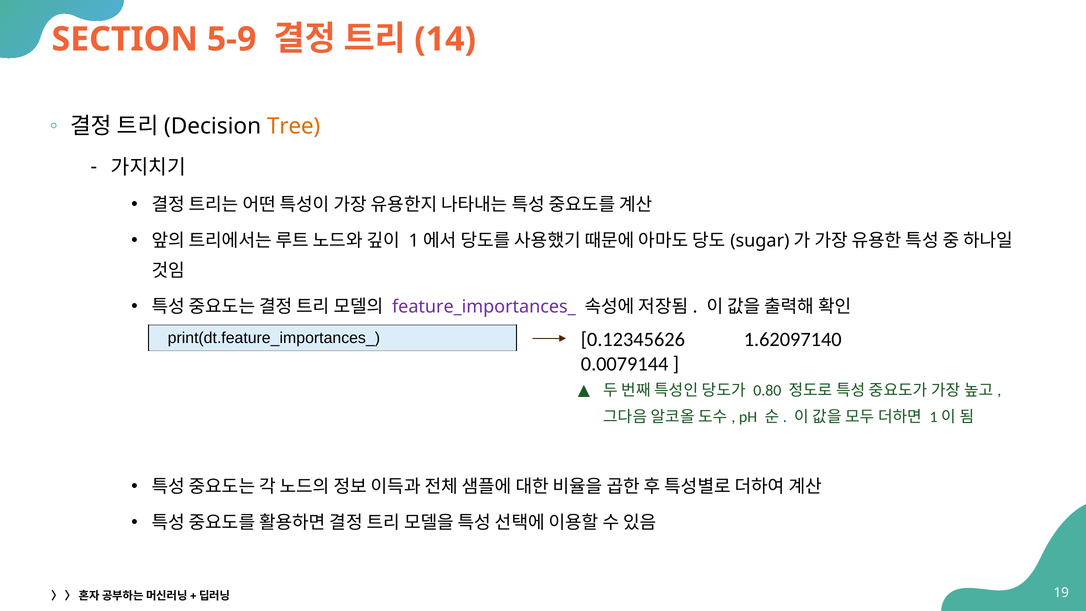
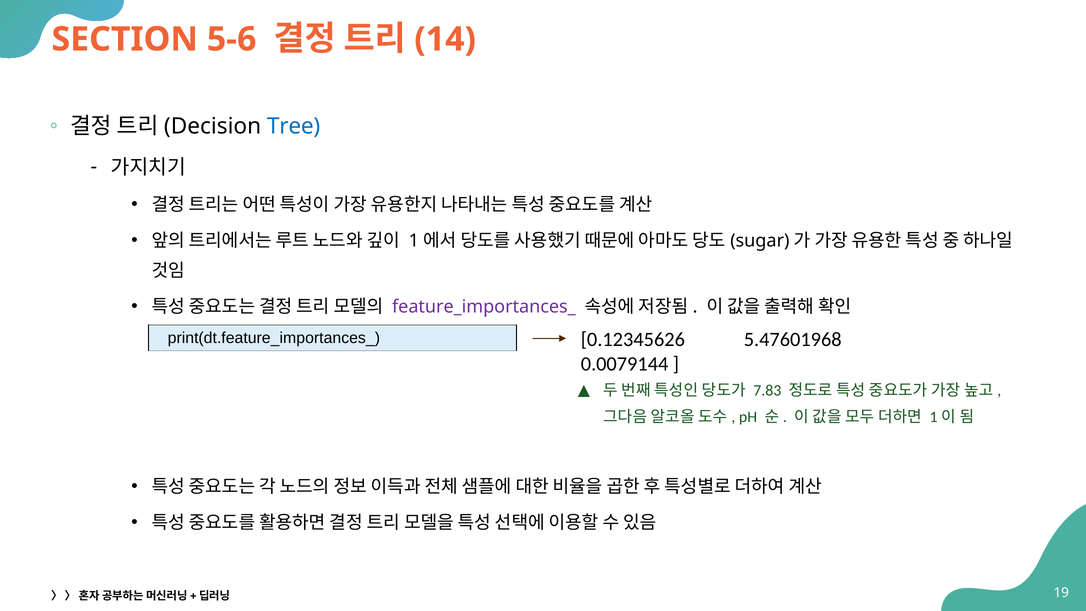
5-9: 5-9 -> 5-6
Tree colour: orange -> blue
1.62097140: 1.62097140 -> 5.47601968
0.80: 0.80 -> 7.83
